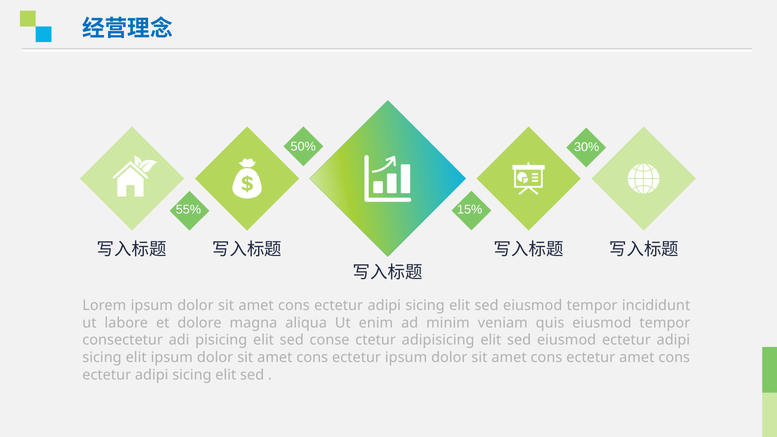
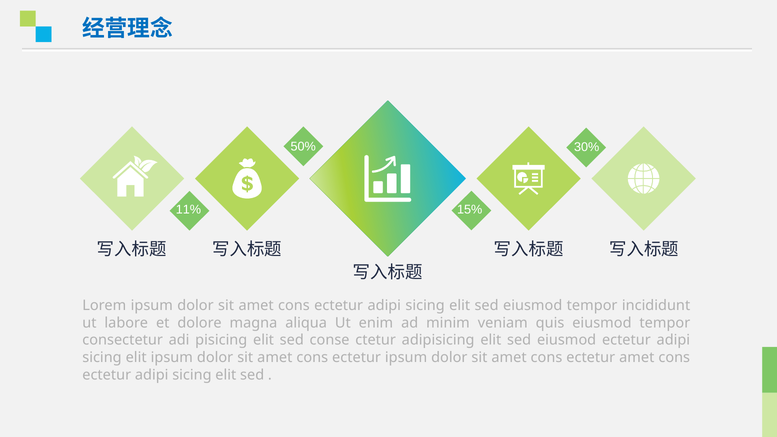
55%: 55% -> 11%
